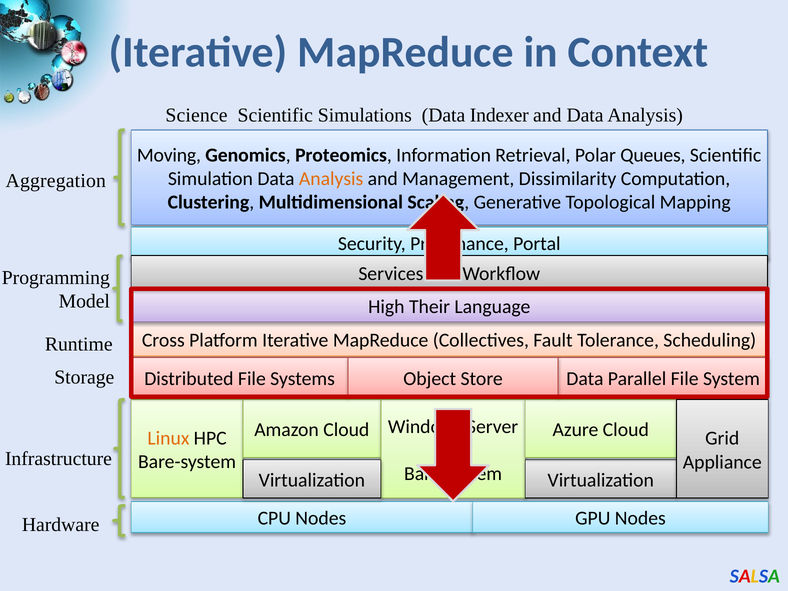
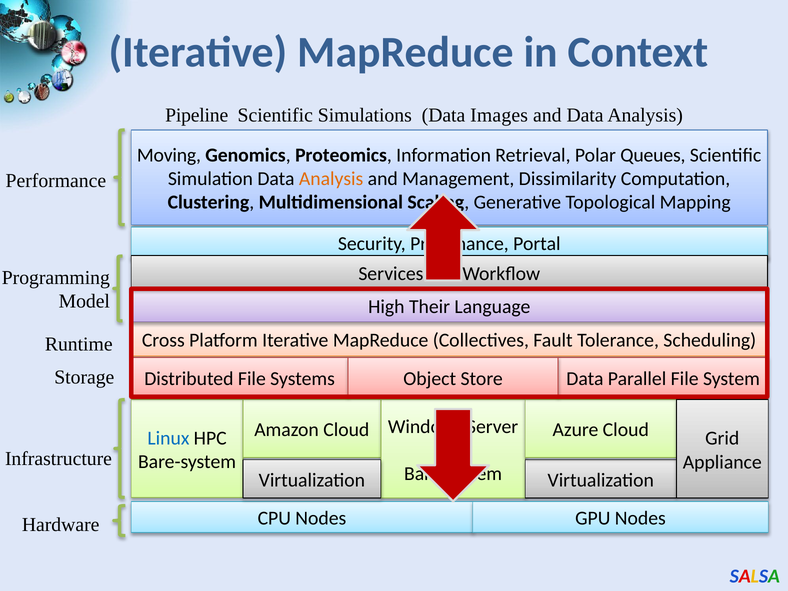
Science: Science -> Pipeline
Indexer: Indexer -> Images
Aggregation: Aggregation -> Performance
Linux colour: orange -> blue
